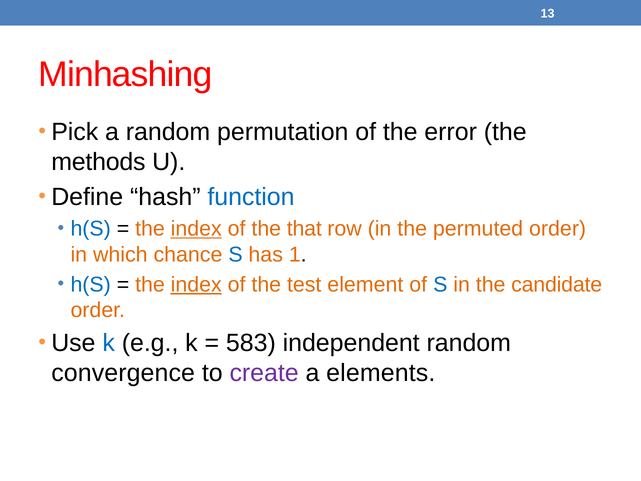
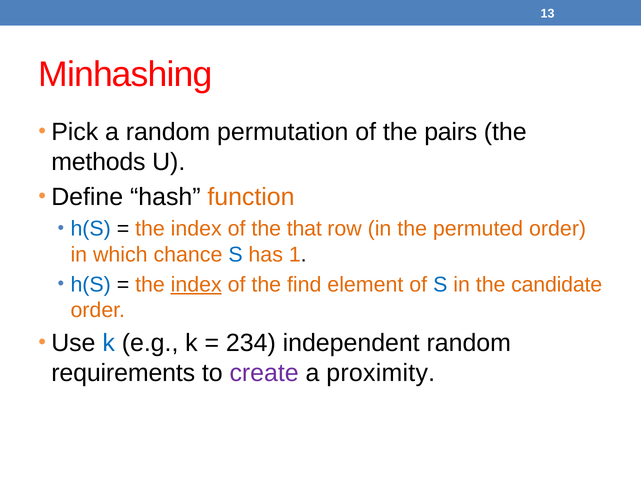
error: error -> pairs
function colour: blue -> orange
index at (196, 229) underline: present -> none
test: test -> find
583: 583 -> 234
convergence: convergence -> requirements
elements: elements -> proximity
